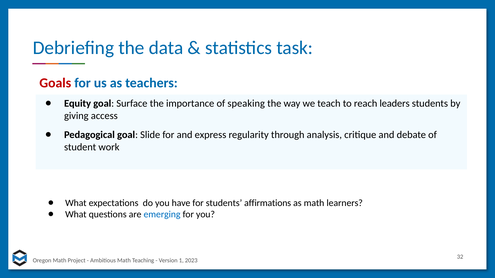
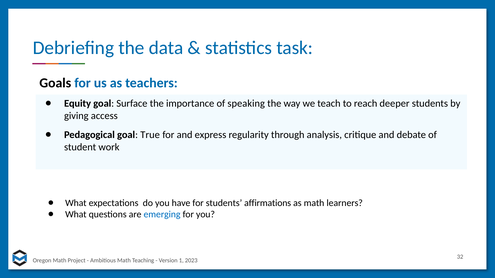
Goals colour: red -> black
leaders: leaders -> deeper
Slide: Slide -> True
